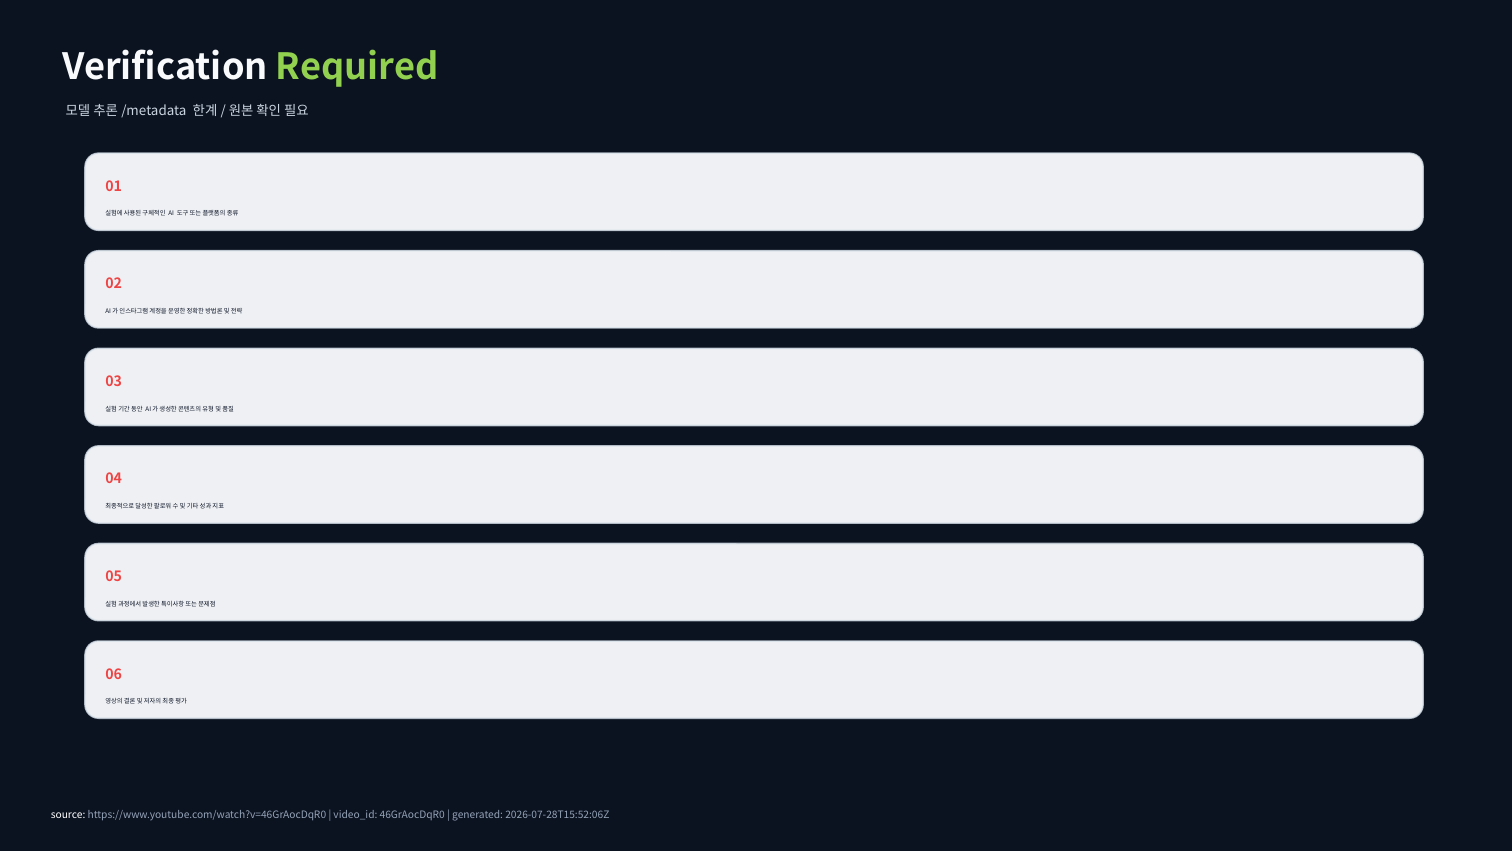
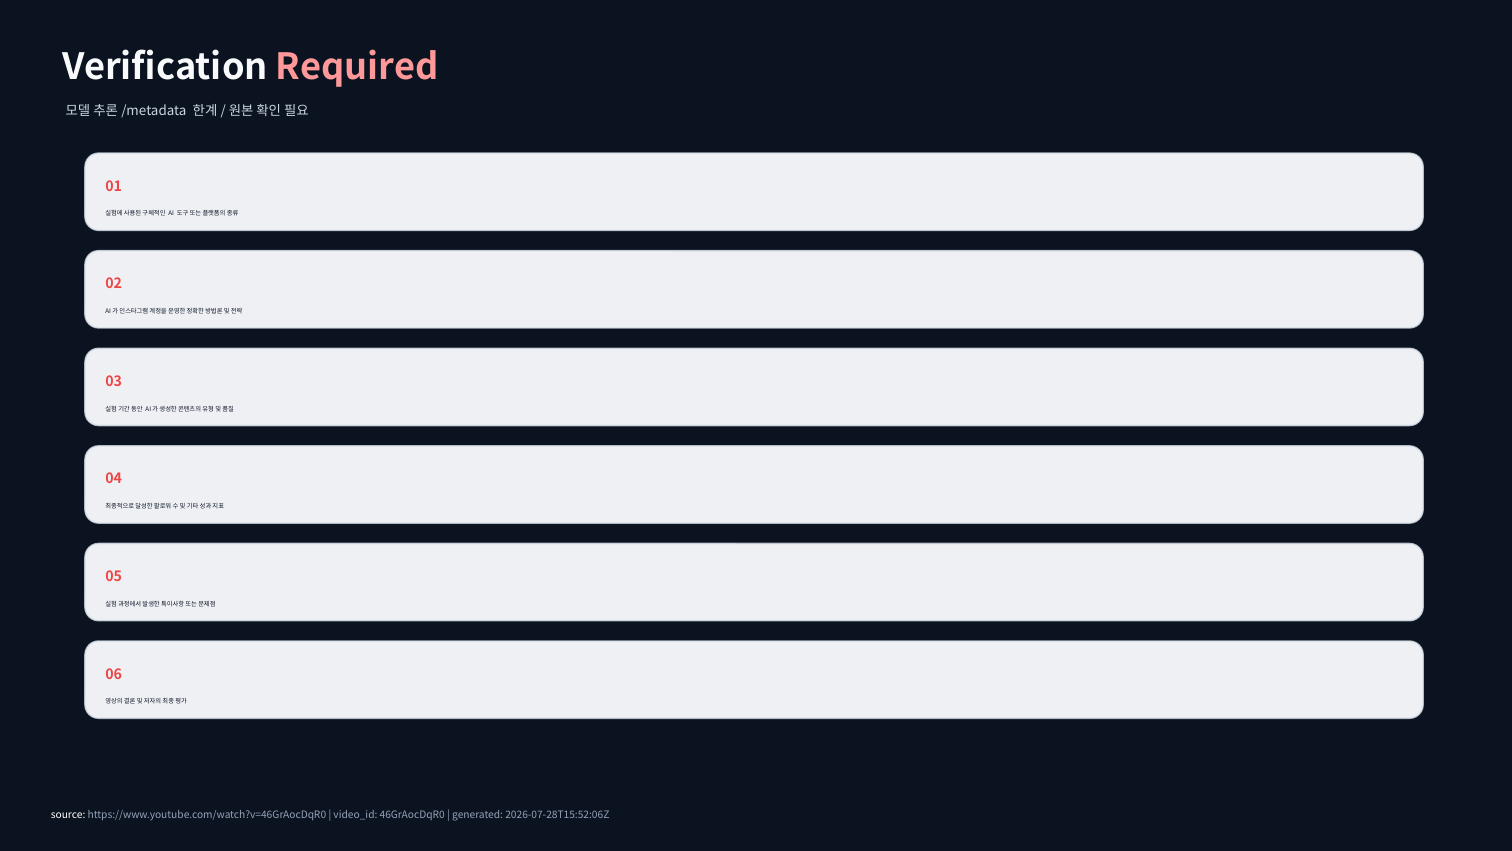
Required colour: light green -> pink
